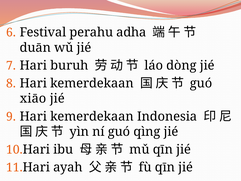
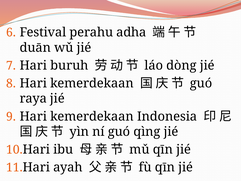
xiāo: xiāo -> raya
